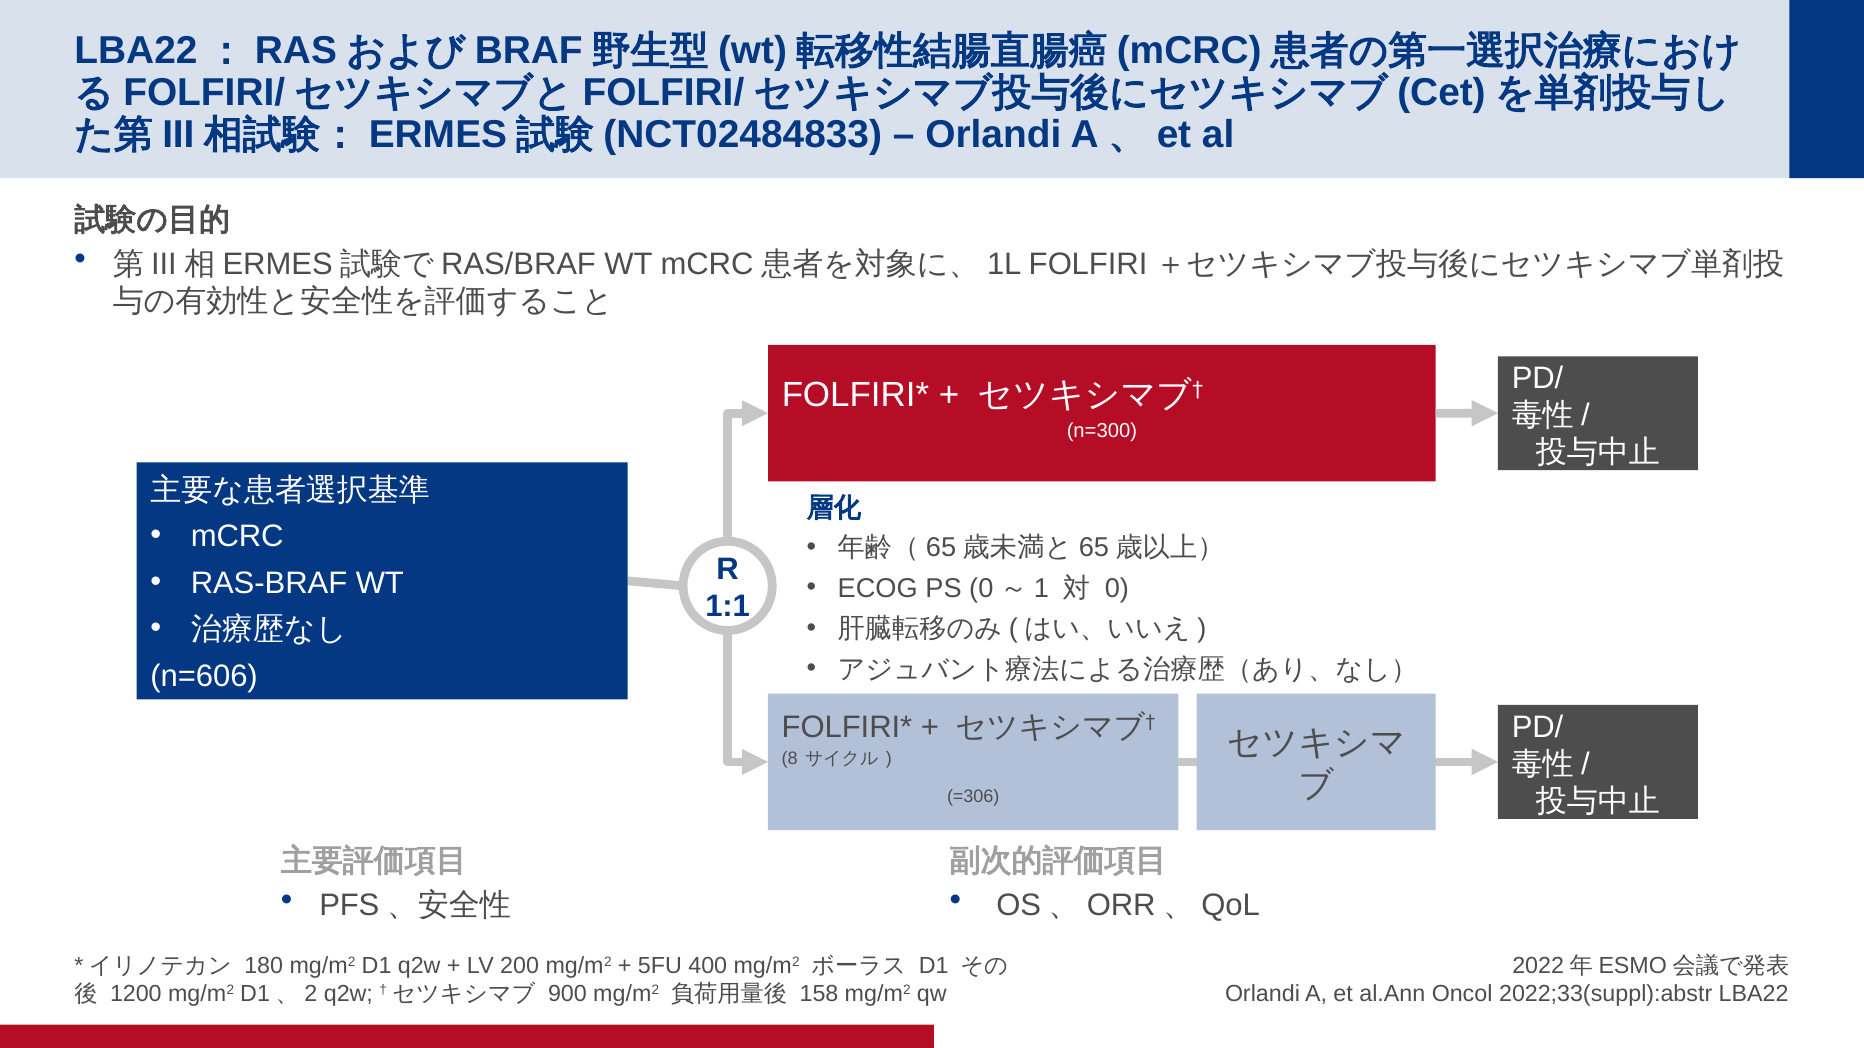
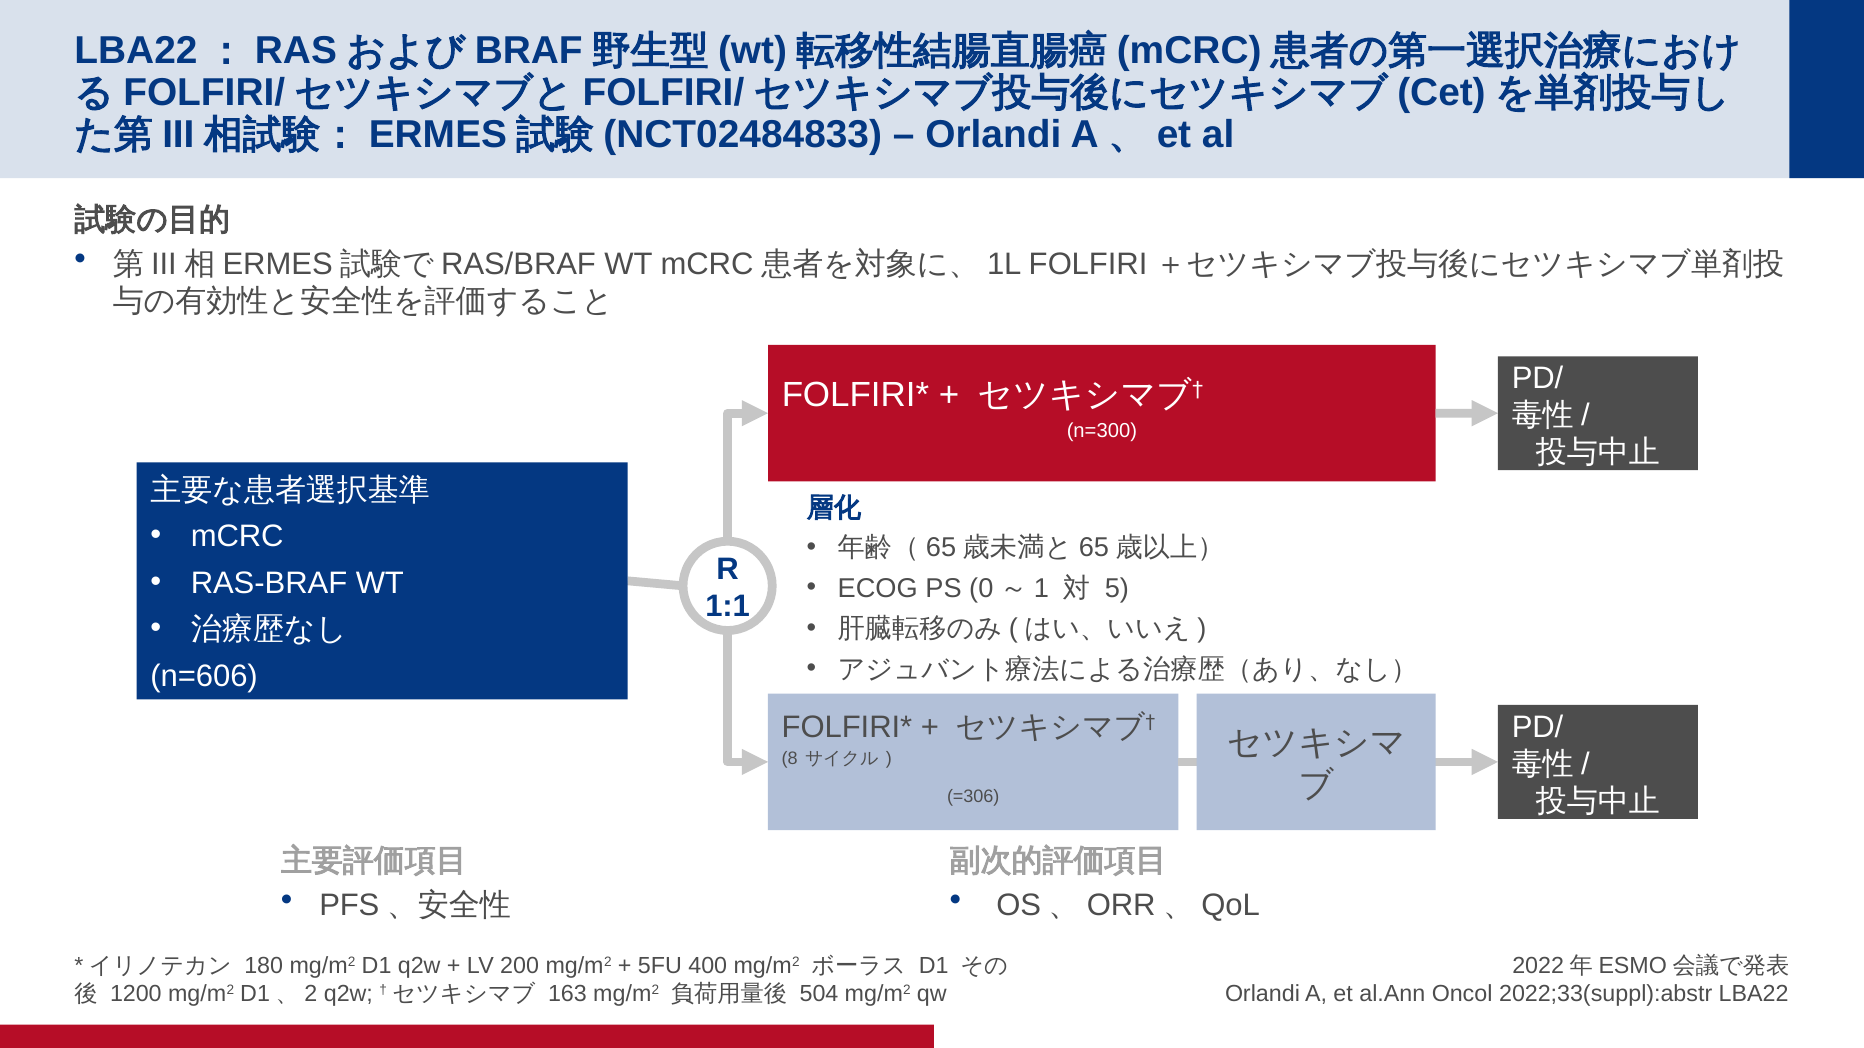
0: 0 -> 5
900: 900 -> 163
158: 158 -> 504
